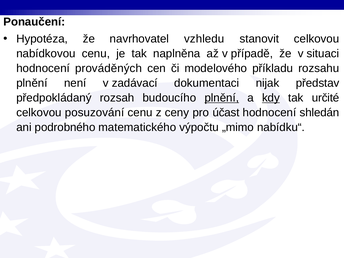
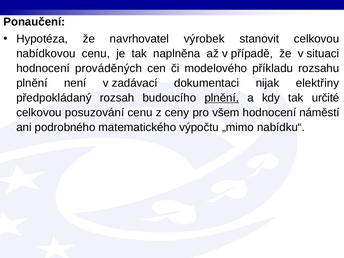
vzhledu: vzhledu -> výrobek
představ: představ -> elektřiny
kdy underline: present -> none
účast: účast -> všem
shledán: shledán -> náměstí
